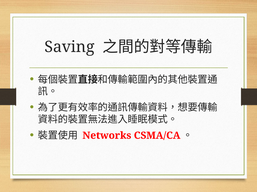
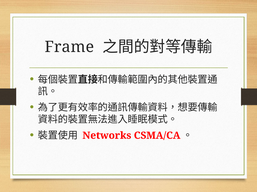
Saving: Saving -> Frame
